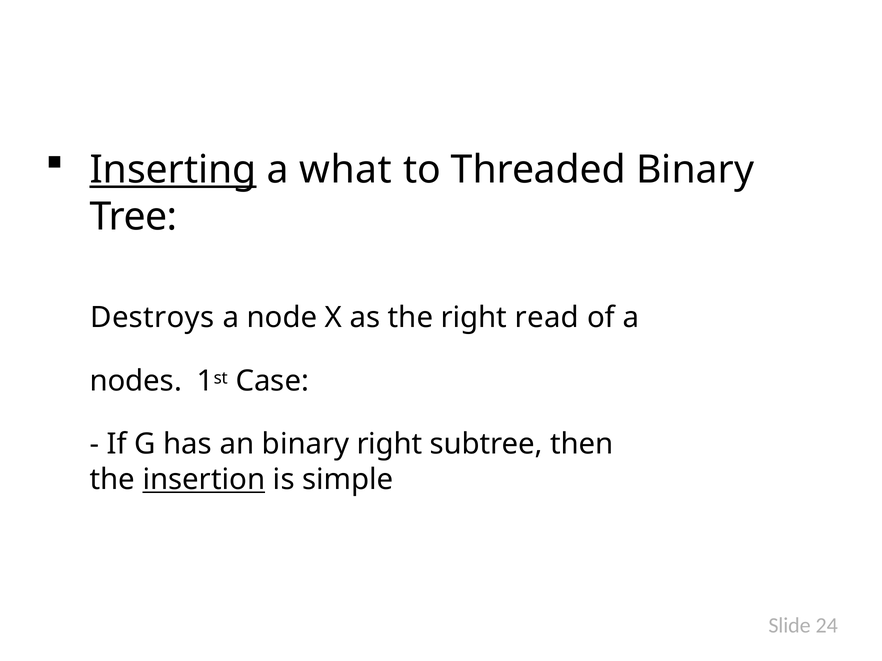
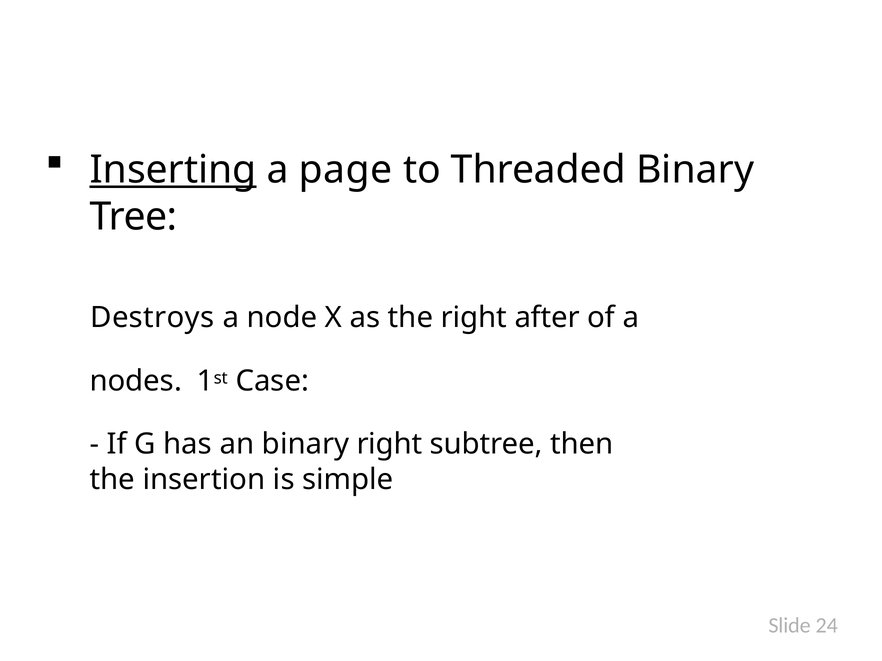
what: what -> page
read: read -> after
insertion underline: present -> none
